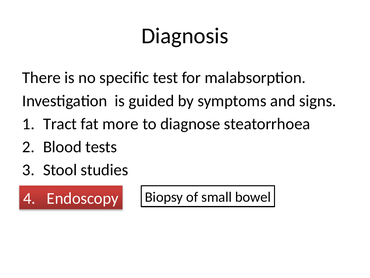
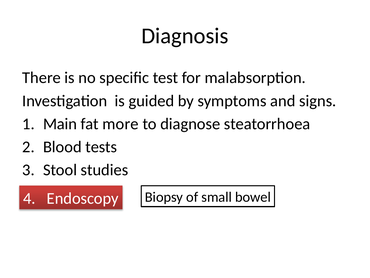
Tract: Tract -> Main
